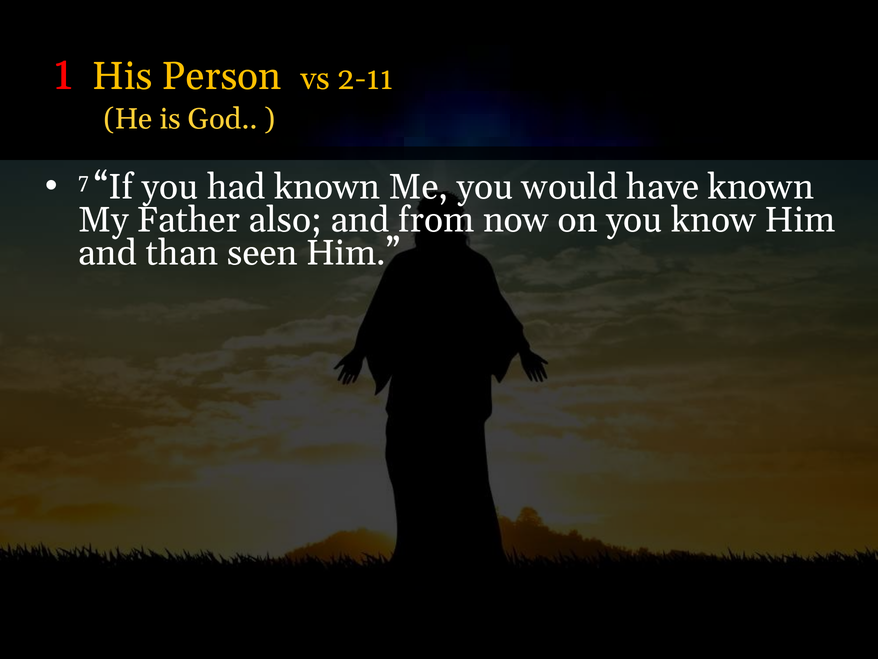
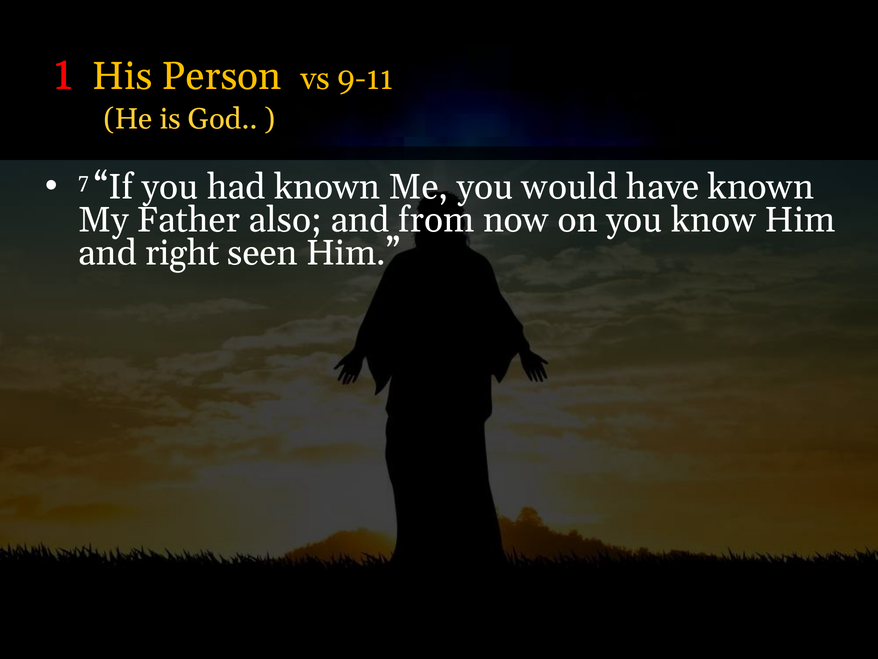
2-11: 2-11 -> 9-11
than: than -> right
